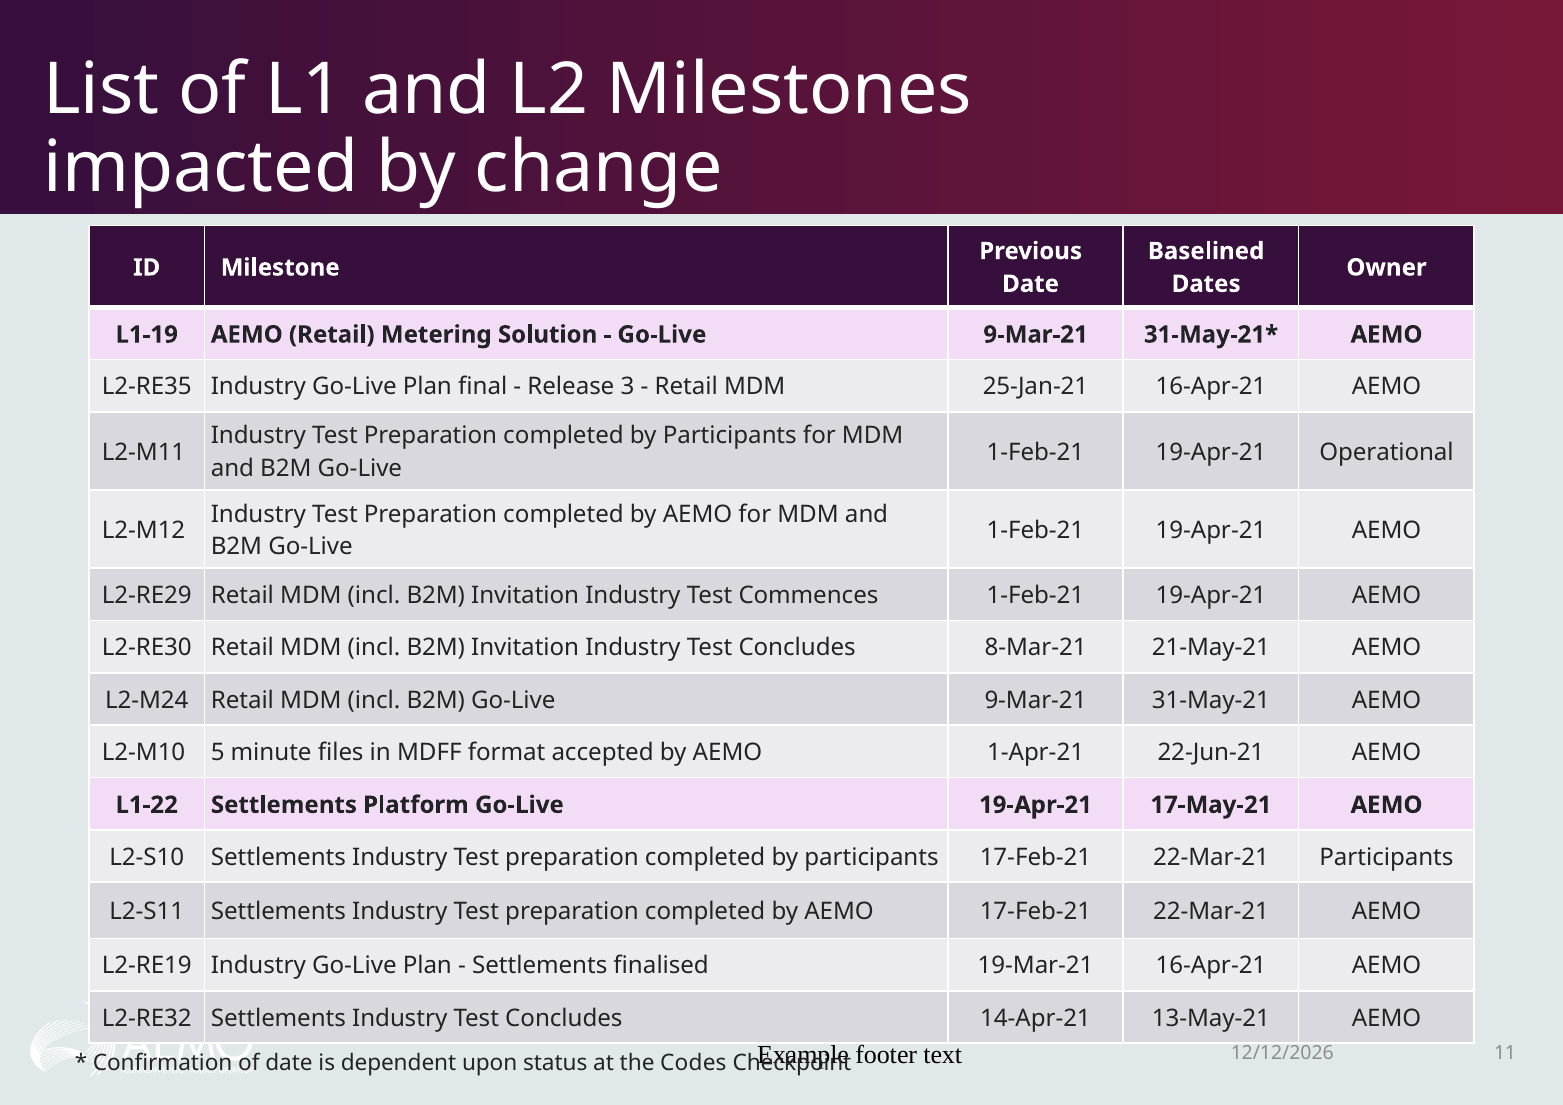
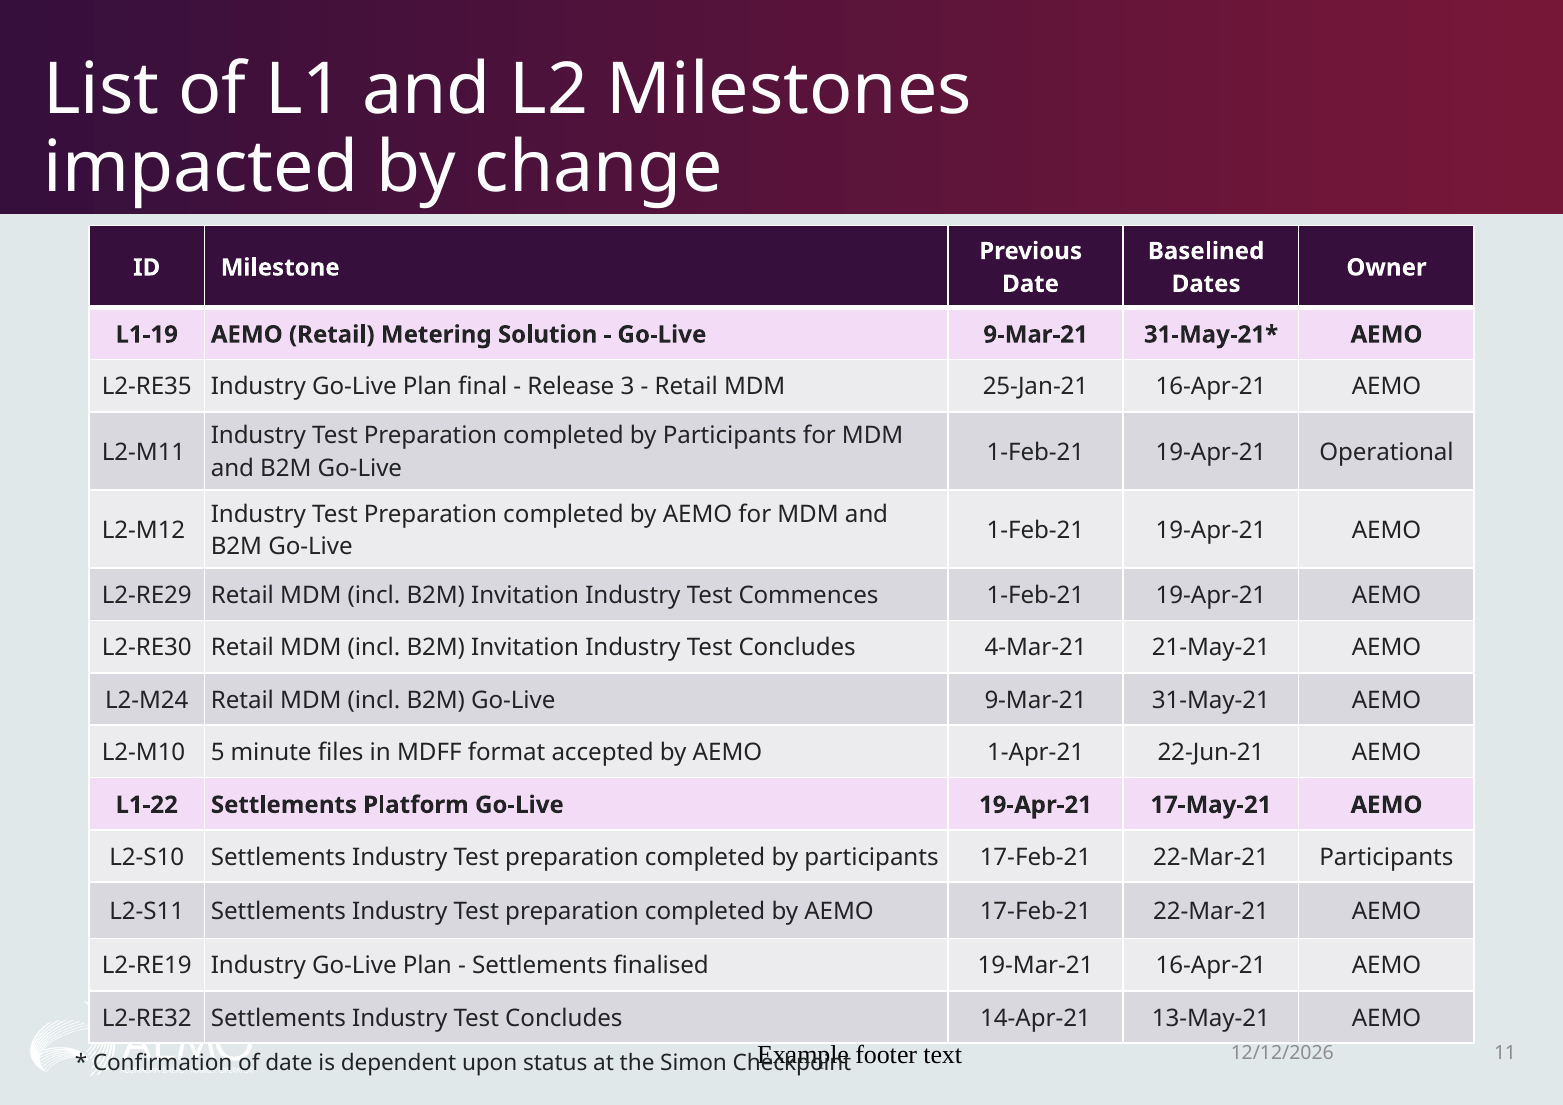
8-Mar-21: 8-Mar-21 -> 4-Mar-21
Codes: Codes -> Simon
